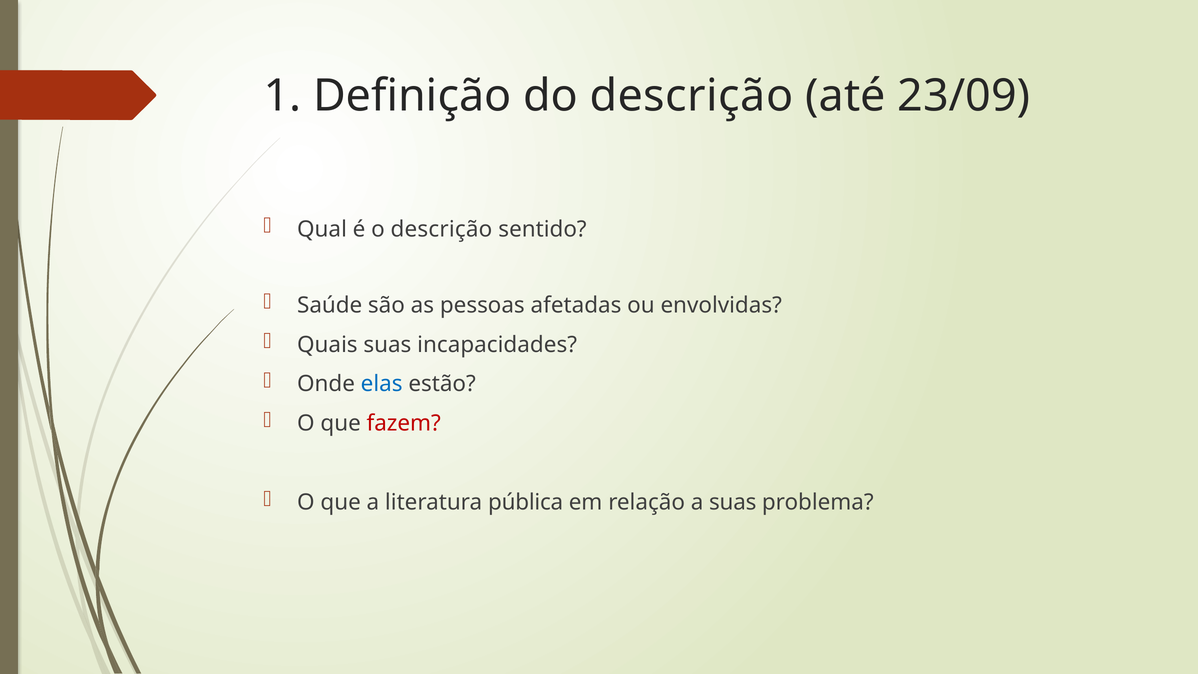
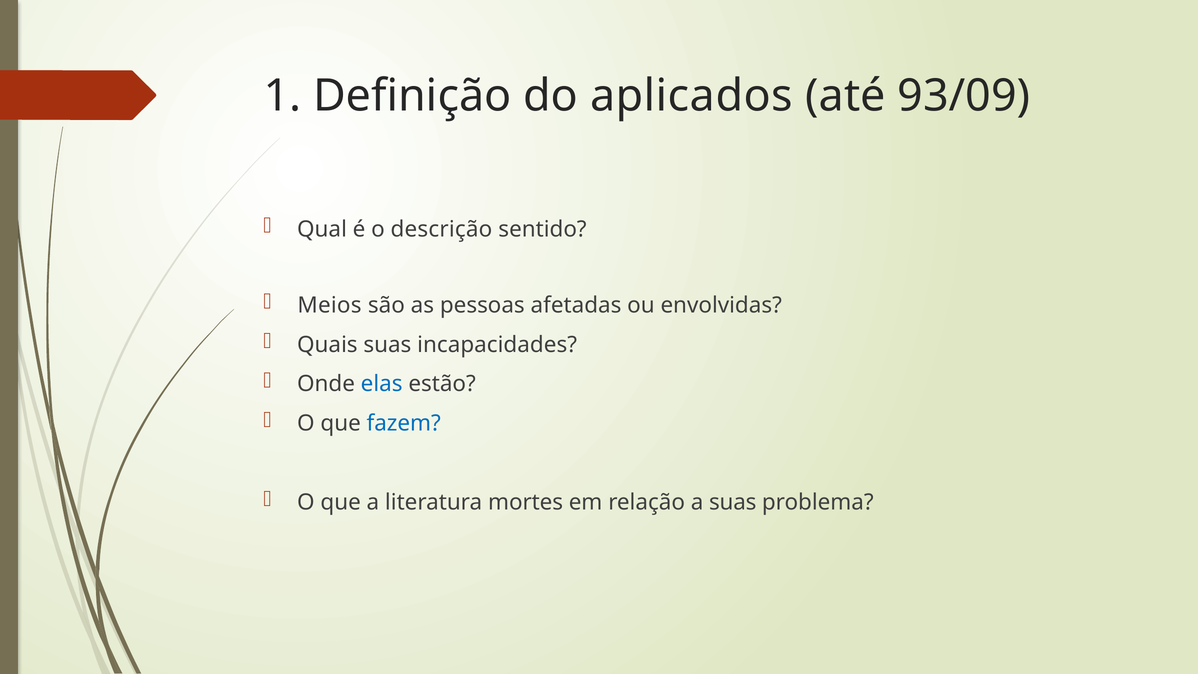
do descrição: descrição -> aplicados
23/09: 23/09 -> 93/09
Saúde: Saúde -> Meios
fazem colour: red -> blue
pública: pública -> mortes
